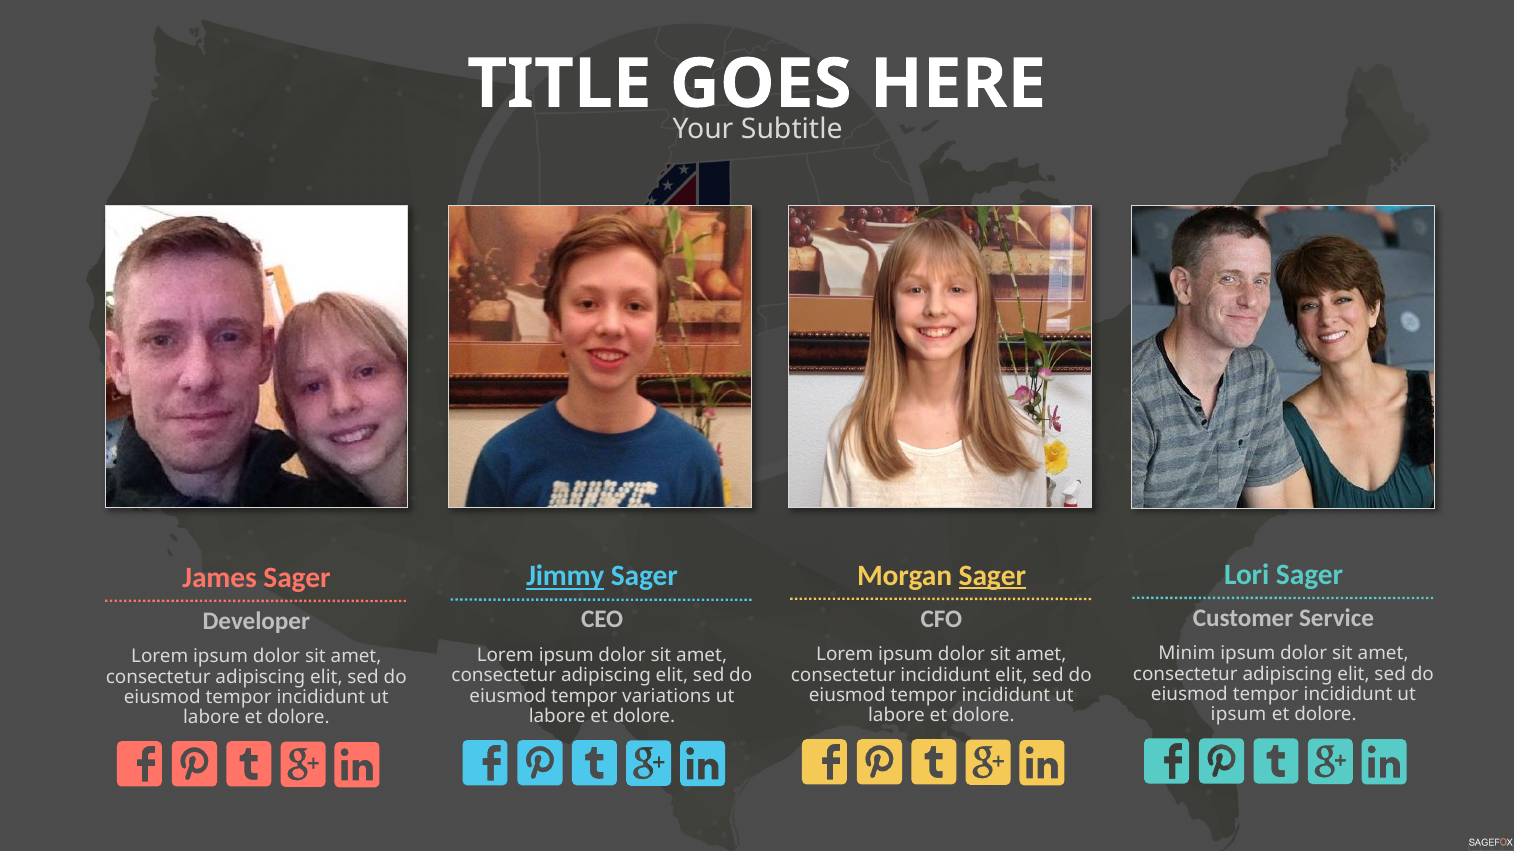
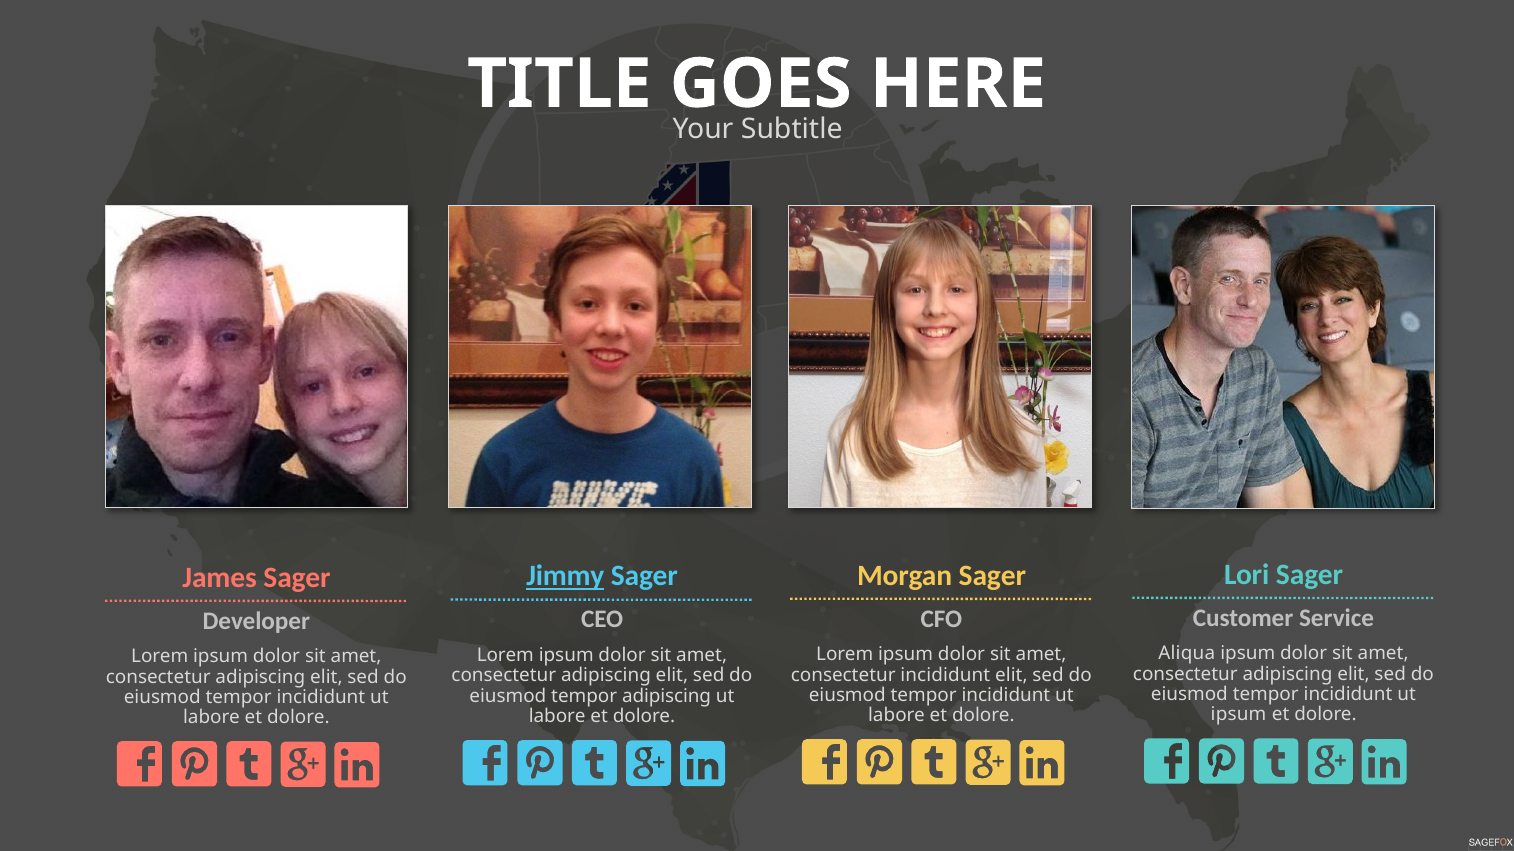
Sager at (992, 576) underline: present -> none
Minim: Minim -> Aliqua
tempor variations: variations -> adipiscing
